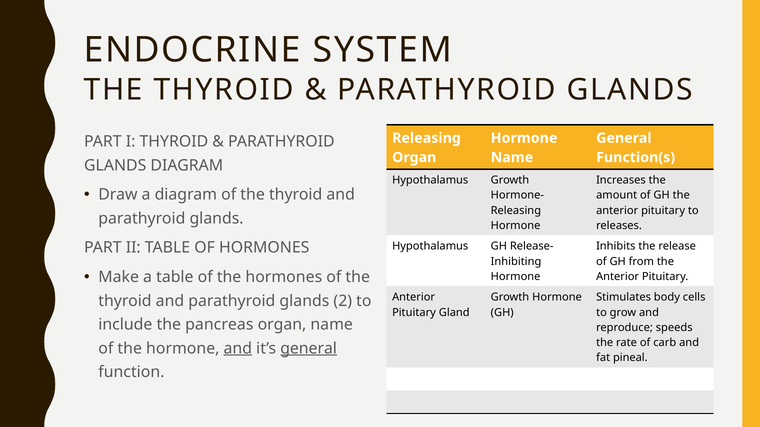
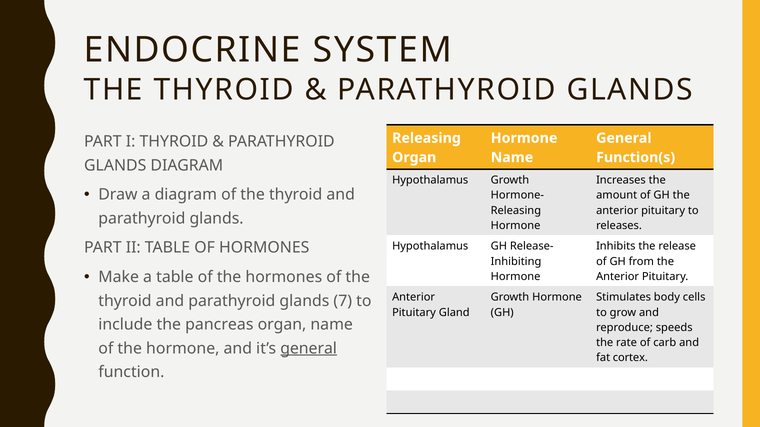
2: 2 -> 7
and at (238, 349) underline: present -> none
pineal: pineal -> cortex
